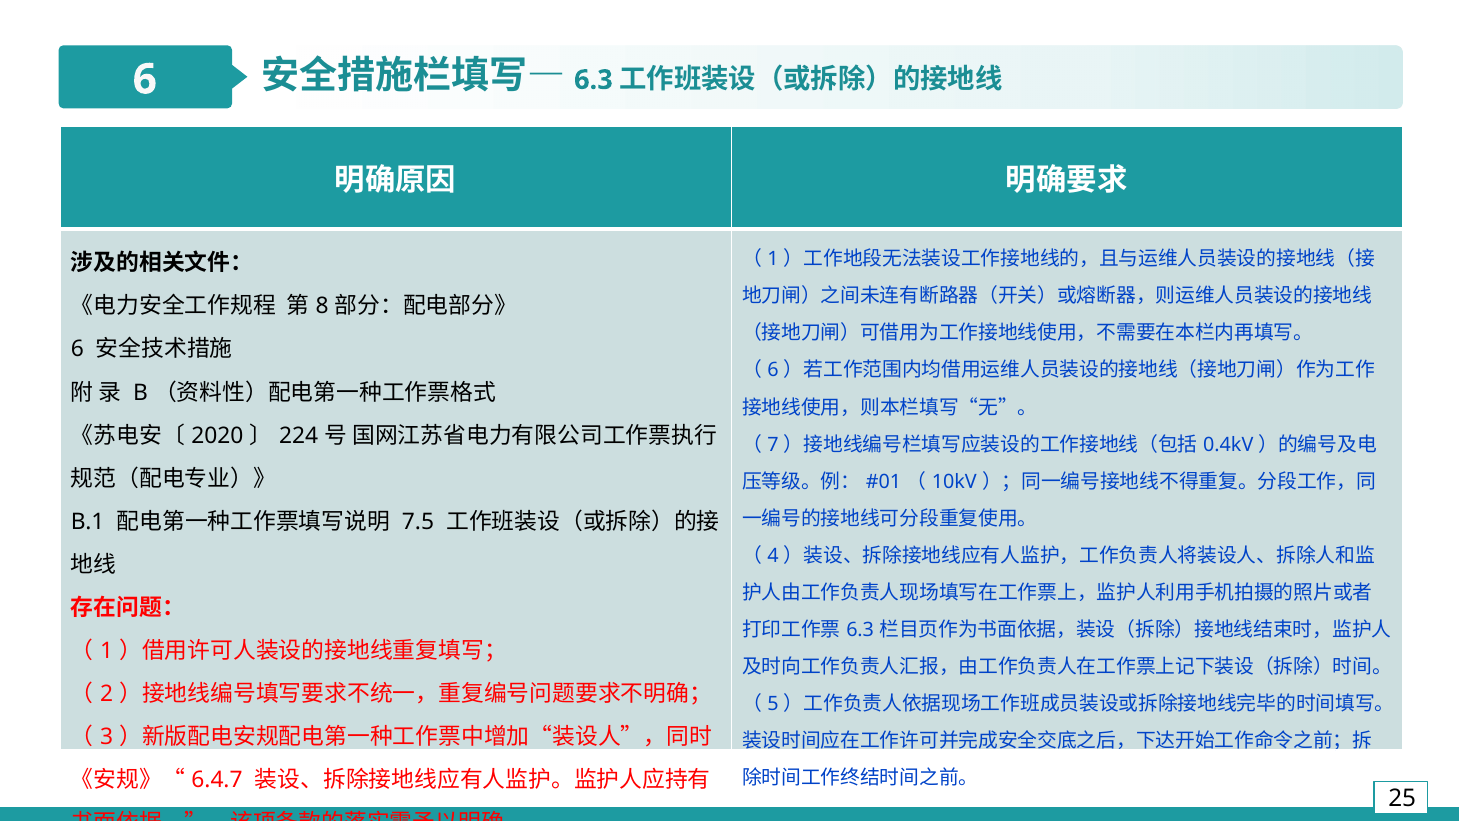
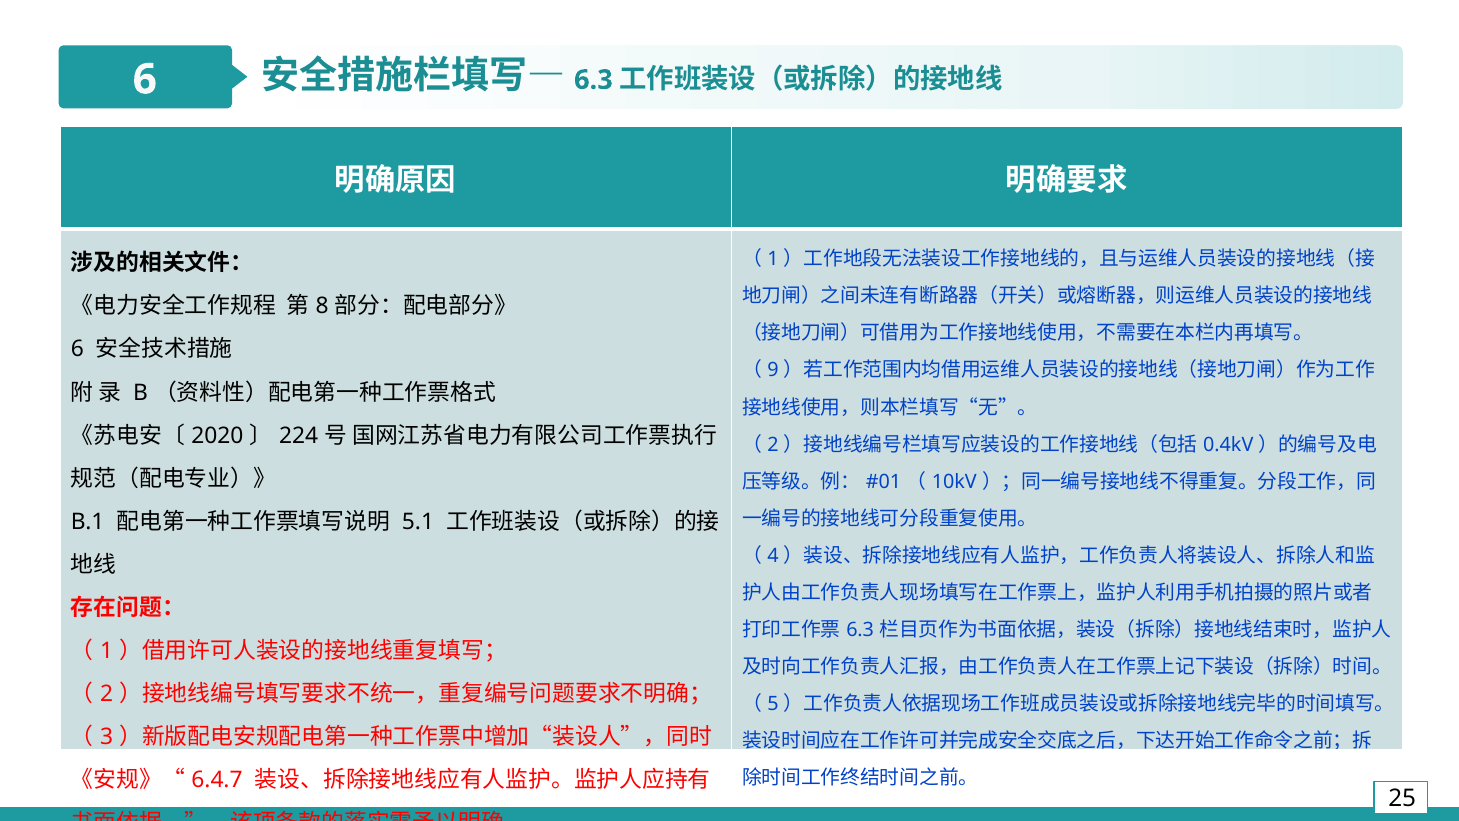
6 at (773, 370): 6 -> 9
7 at (773, 444): 7 -> 2
7.5: 7.5 -> 5.1
